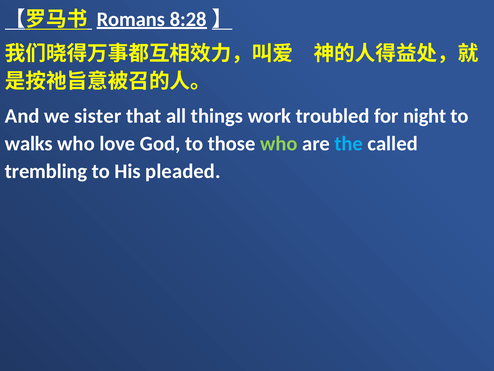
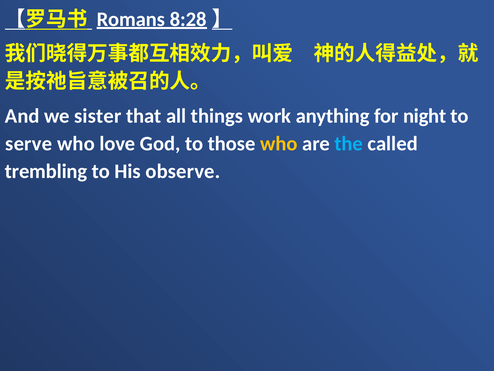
troubled: troubled -> anything
walks: walks -> serve
who at (279, 144) colour: light green -> yellow
pleaded: pleaded -> observe
